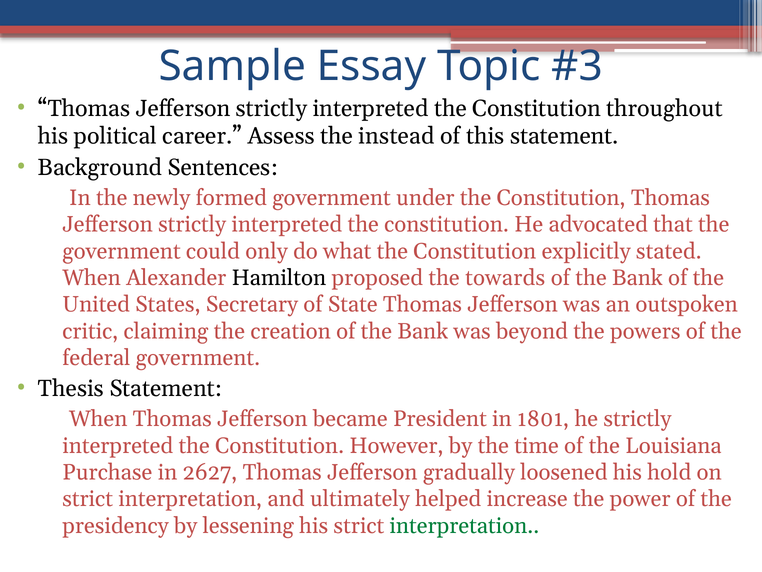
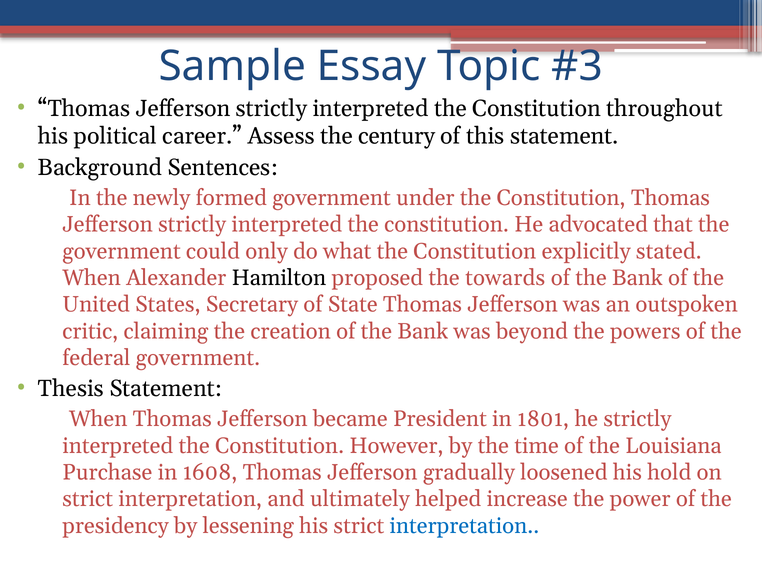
instead: instead -> century
2627: 2627 -> 1608
interpretation at (464, 525) colour: green -> blue
